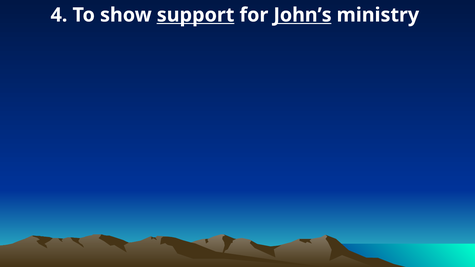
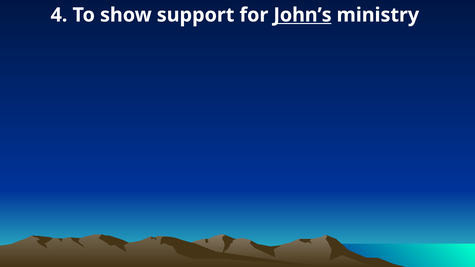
support underline: present -> none
